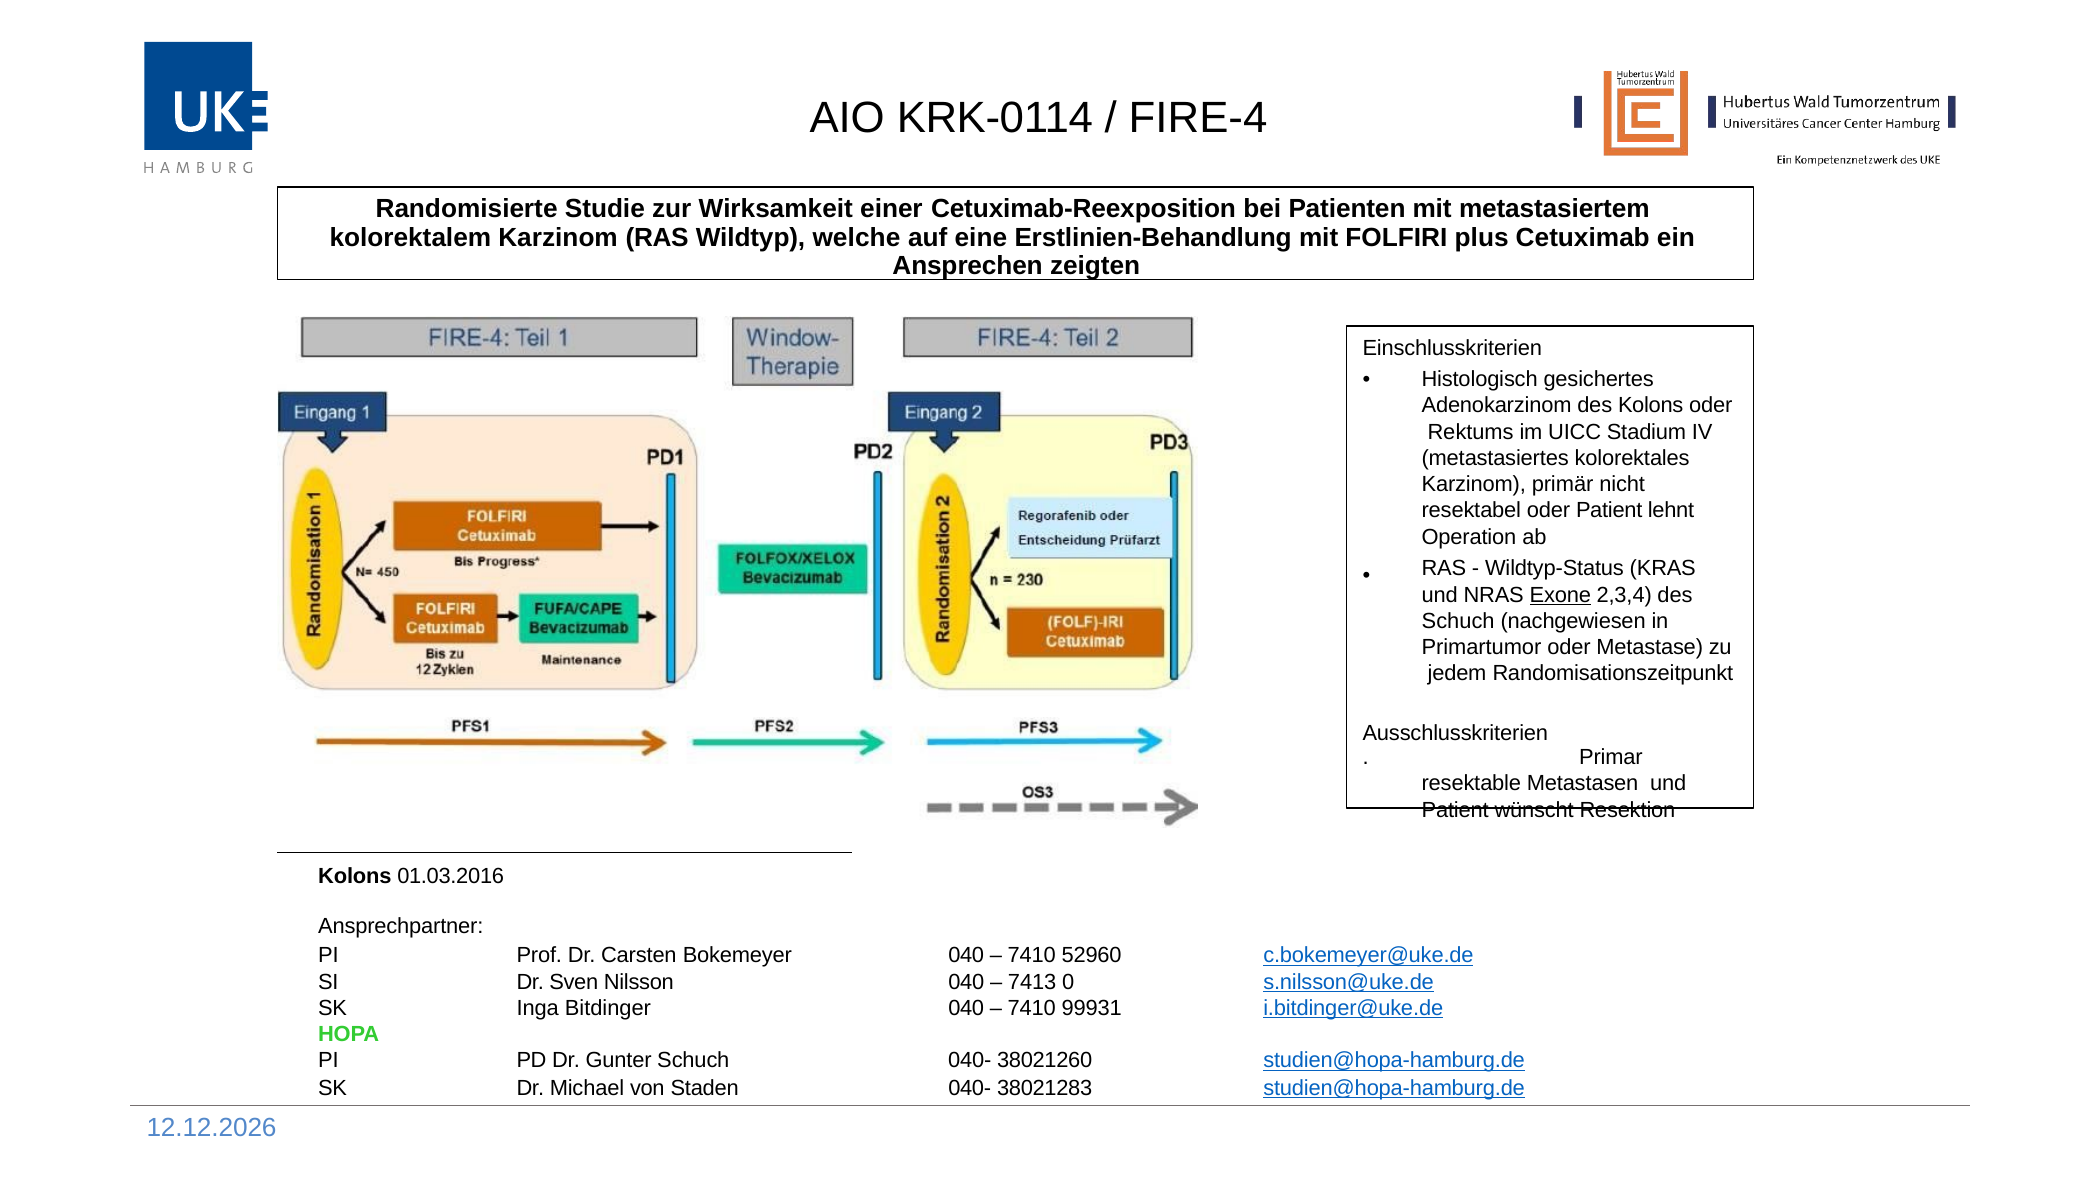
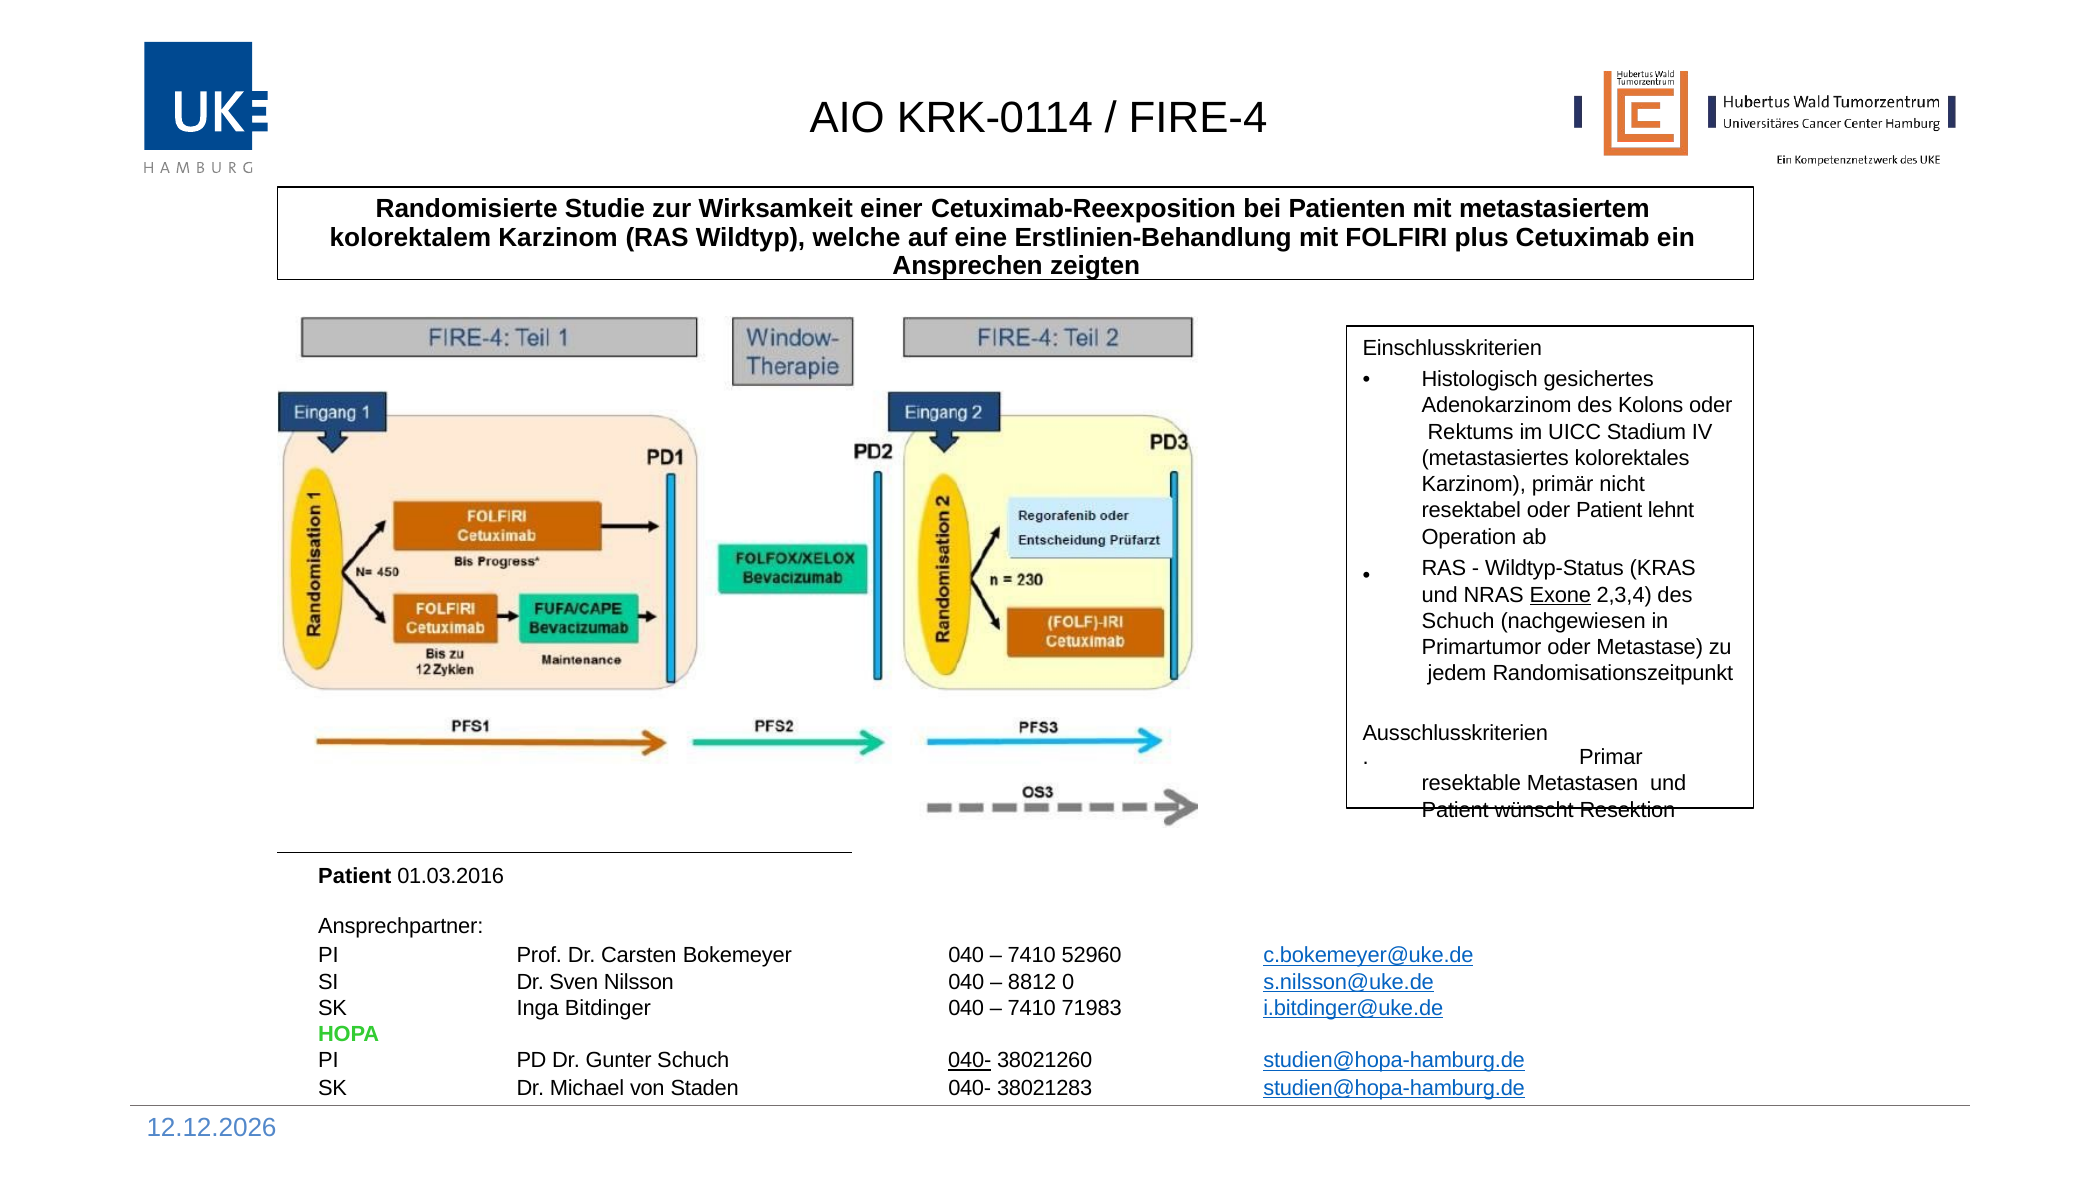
Kolons at (355, 876): Kolons -> Patient
7413: 7413 -> 8812
99931: 99931 -> 71983
040- at (970, 1061) underline: none -> present
